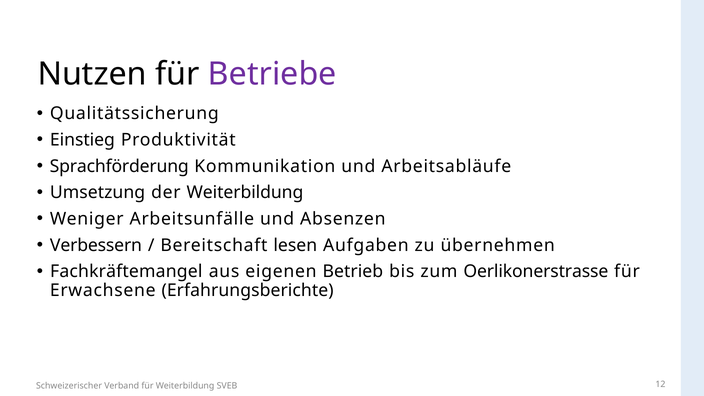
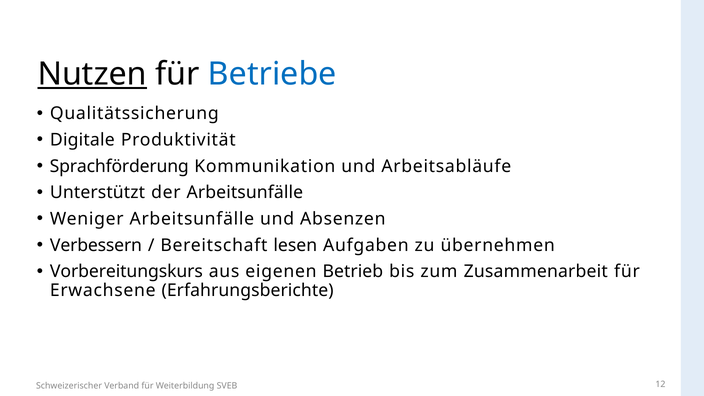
Nutzen underline: none -> present
Betriebe colour: purple -> blue
Einstieg: Einstieg -> Digitale
Umsetzung: Umsetzung -> Unterstützt
der Weiterbildung: Weiterbildung -> Arbeitsunfälle
Fachkräftemangel: Fachkräftemangel -> Vorbereitungskurs
Oerlikonerstrasse: Oerlikonerstrasse -> Zusammenarbeit
